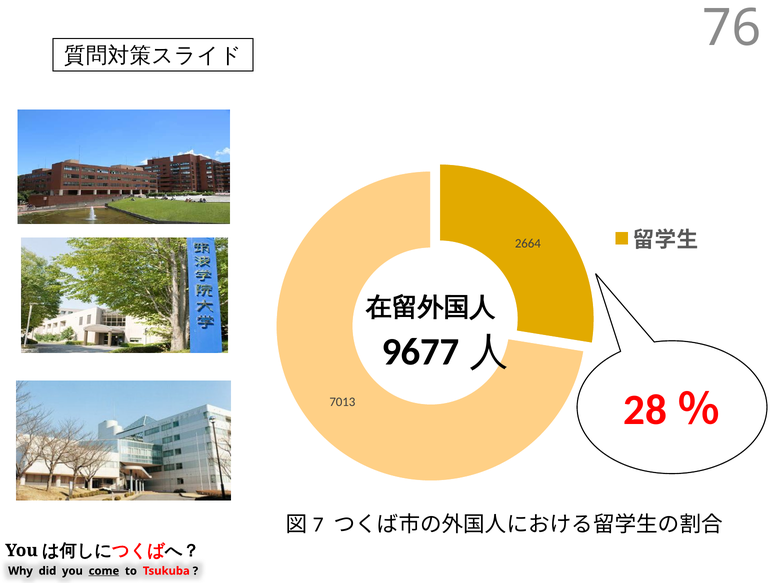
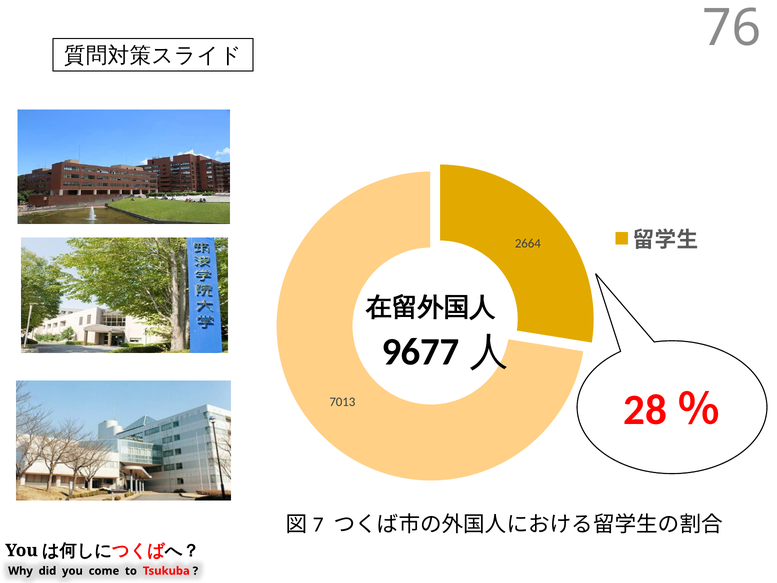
come underline: present -> none
